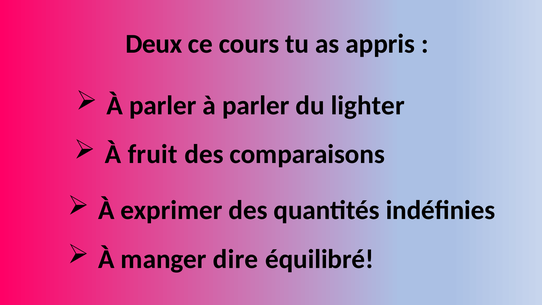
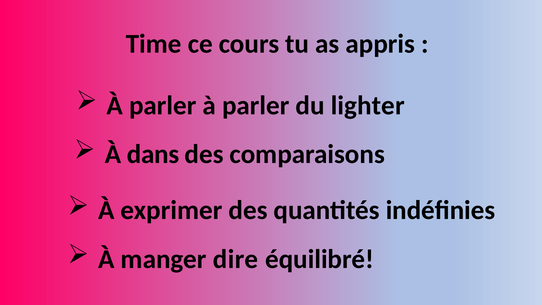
Deux: Deux -> Time
fruit: fruit -> dans
